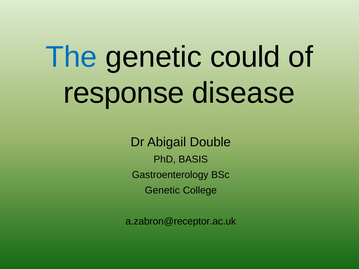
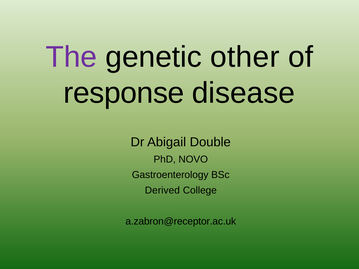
The colour: blue -> purple
could: could -> other
BASIS: BASIS -> NOVO
Genetic at (162, 191): Genetic -> Derived
